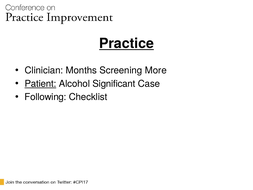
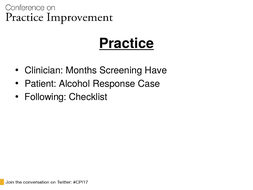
More: More -> Have
Patient underline: present -> none
Significant: Significant -> Response
